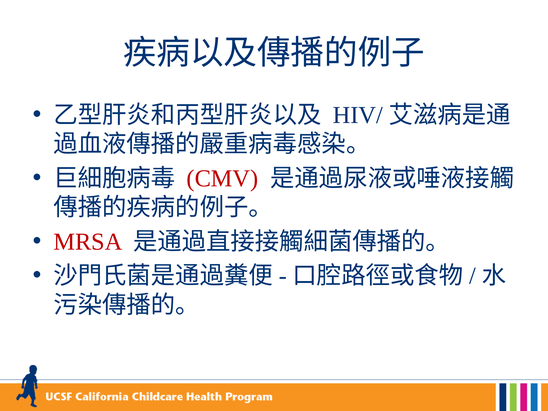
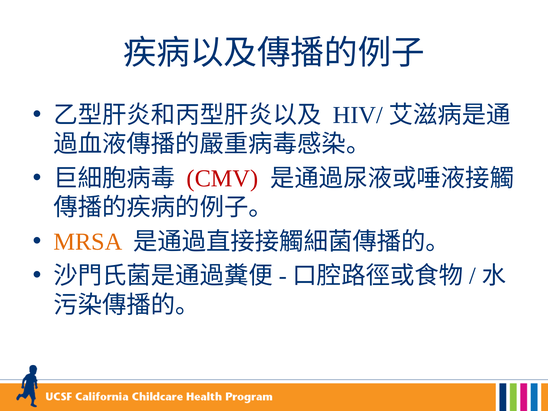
MRSA colour: red -> orange
